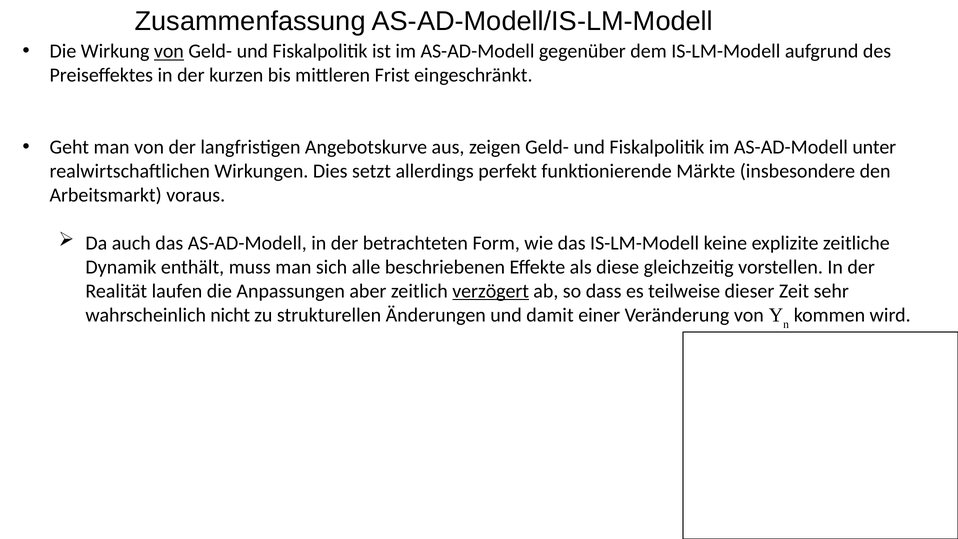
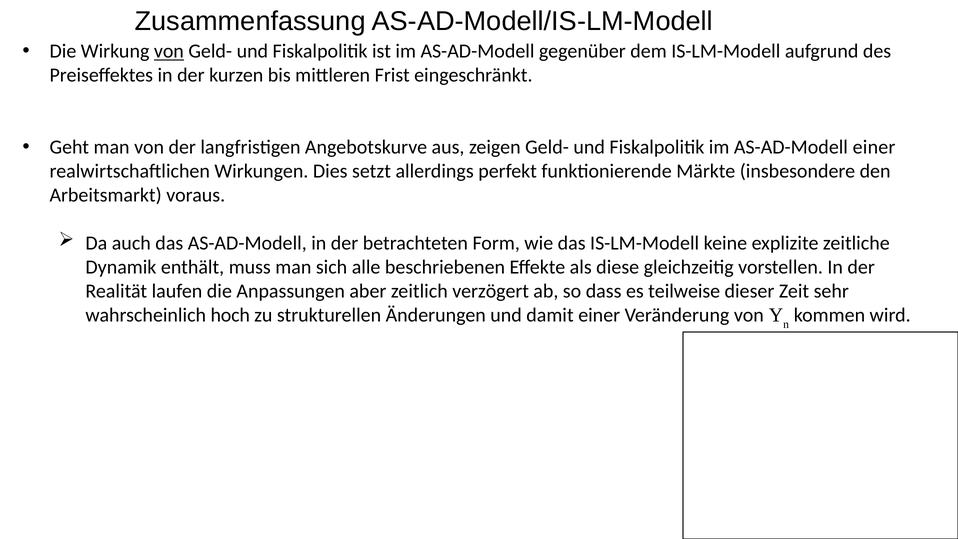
AS-AD-Modell unter: unter -> einer
verzögert underline: present -> none
nicht: nicht -> hoch
